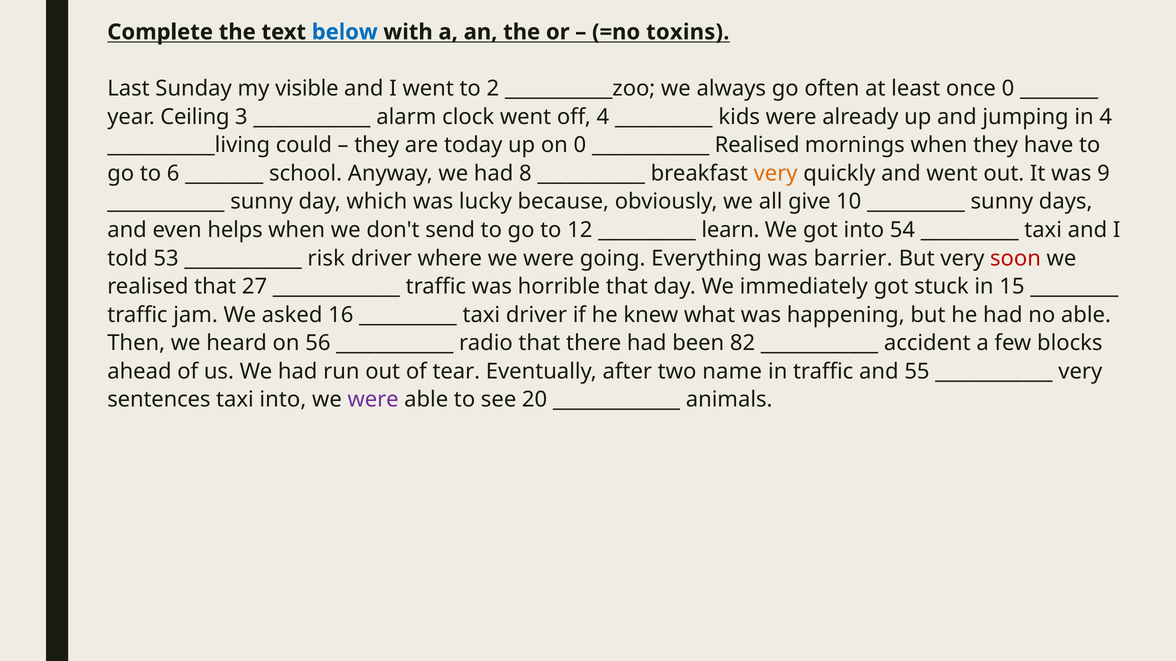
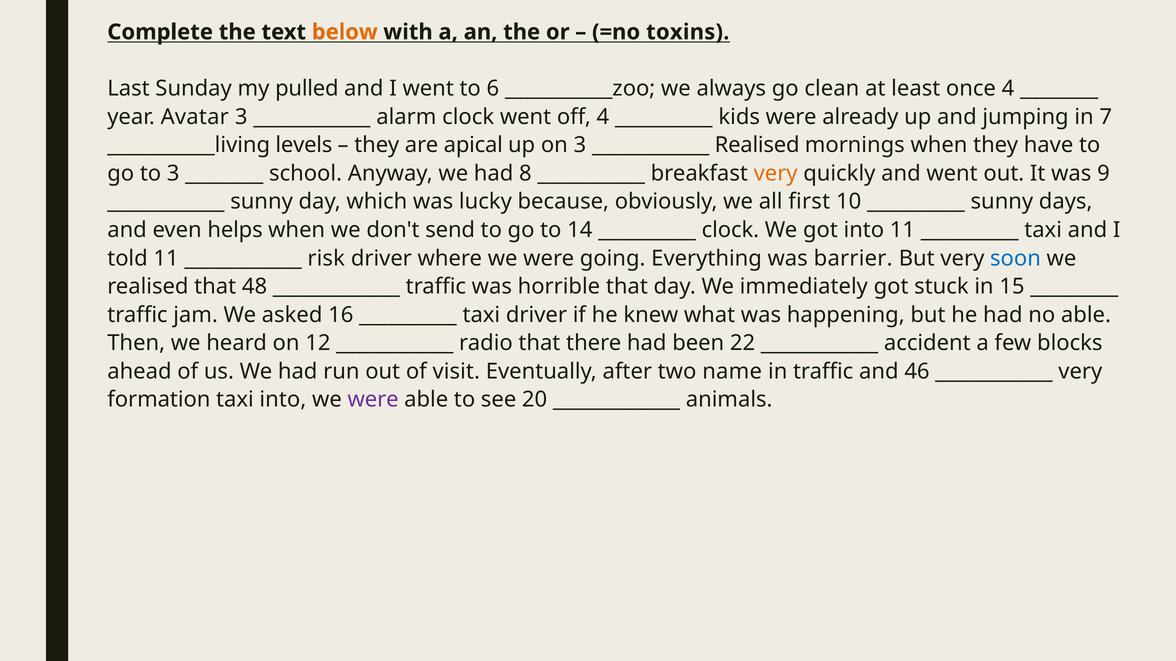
below colour: blue -> orange
visible: visible -> pulled
2: 2 -> 6
often: often -> clean
once 0: 0 -> 4
Ceiling: Ceiling -> Avatar
in 4: 4 -> 7
could: could -> levels
today: today -> apical
on 0: 0 -> 3
to 6: 6 -> 3
give: give -> first
12: 12 -> 14
learn at (730, 230): learn -> clock
into 54: 54 -> 11
told 53: 53 -> 11
soon colour: red -> blue
27: 27 -> 48
56: 56 -> 12
82: 82 -> 22
tear: tear -> visit
55: 55 -> 46
sentences: sentences -> formation
